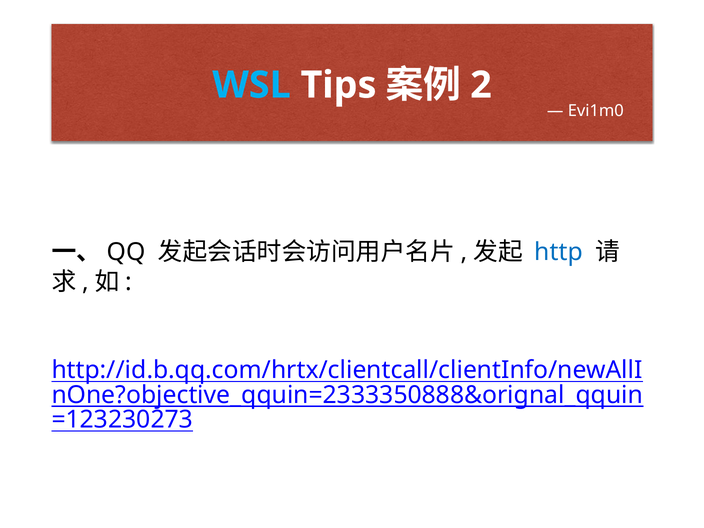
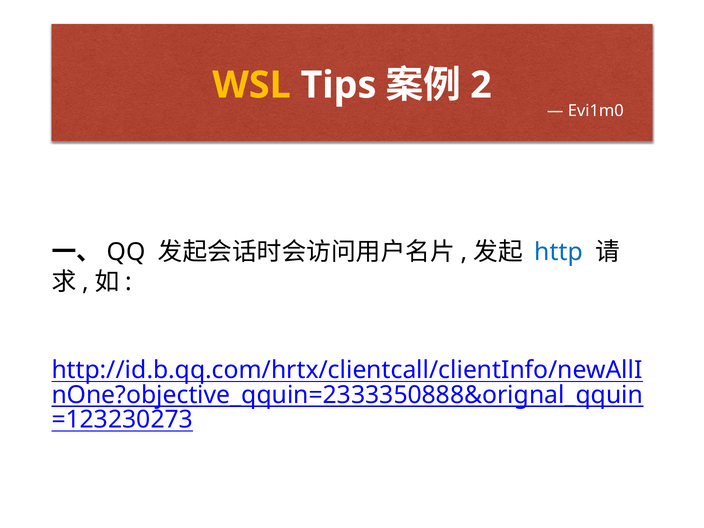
WSL colour: light blue -> yellow
